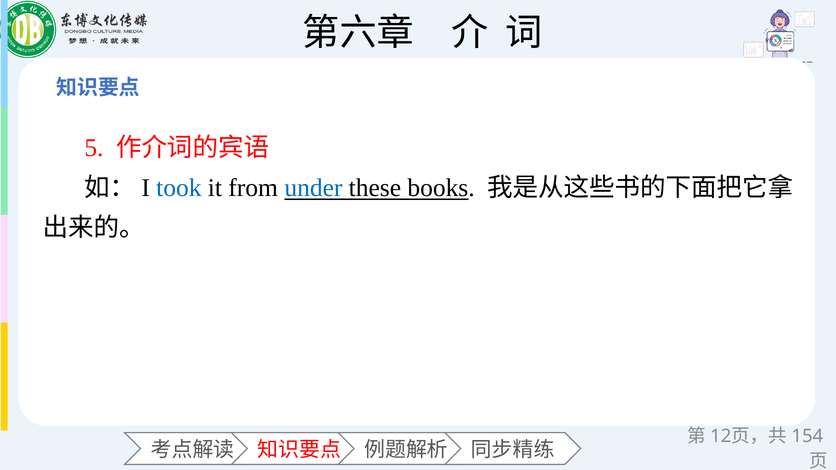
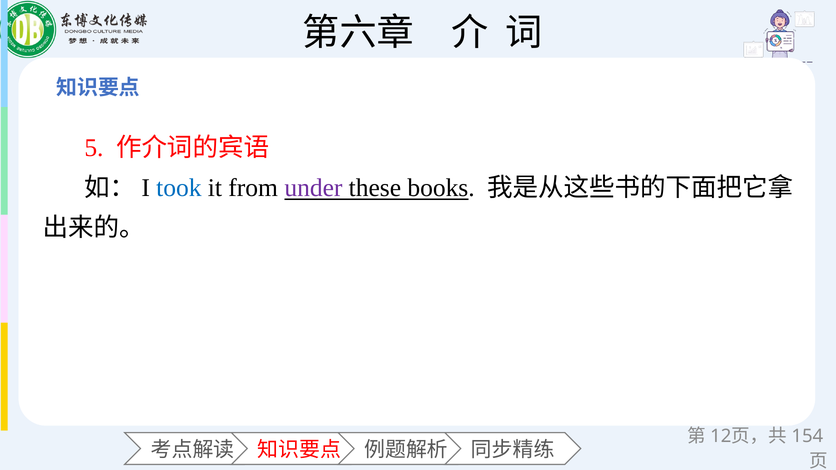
under colour: blue -> purple
